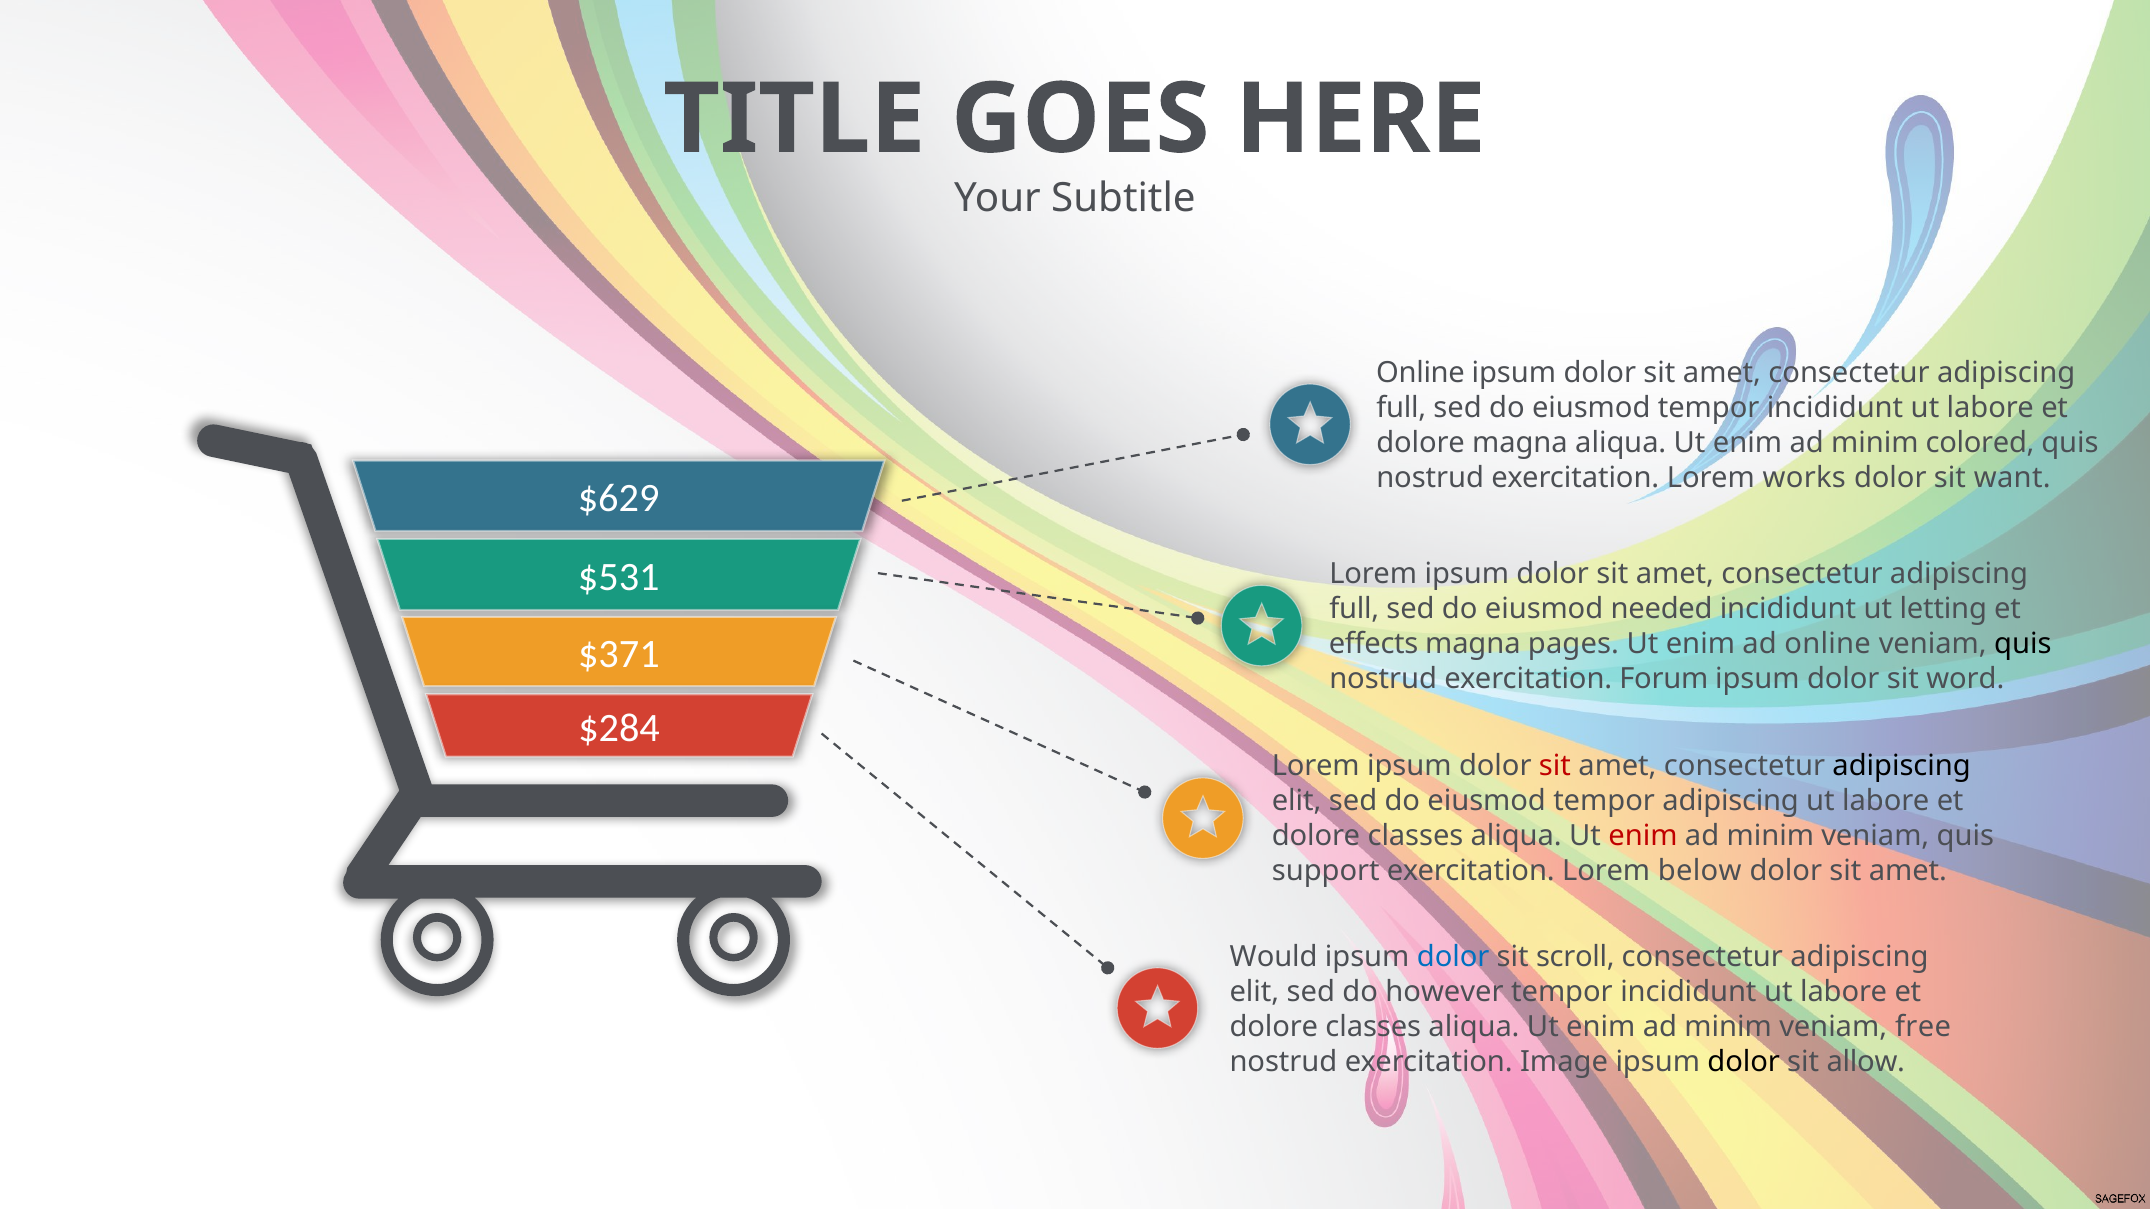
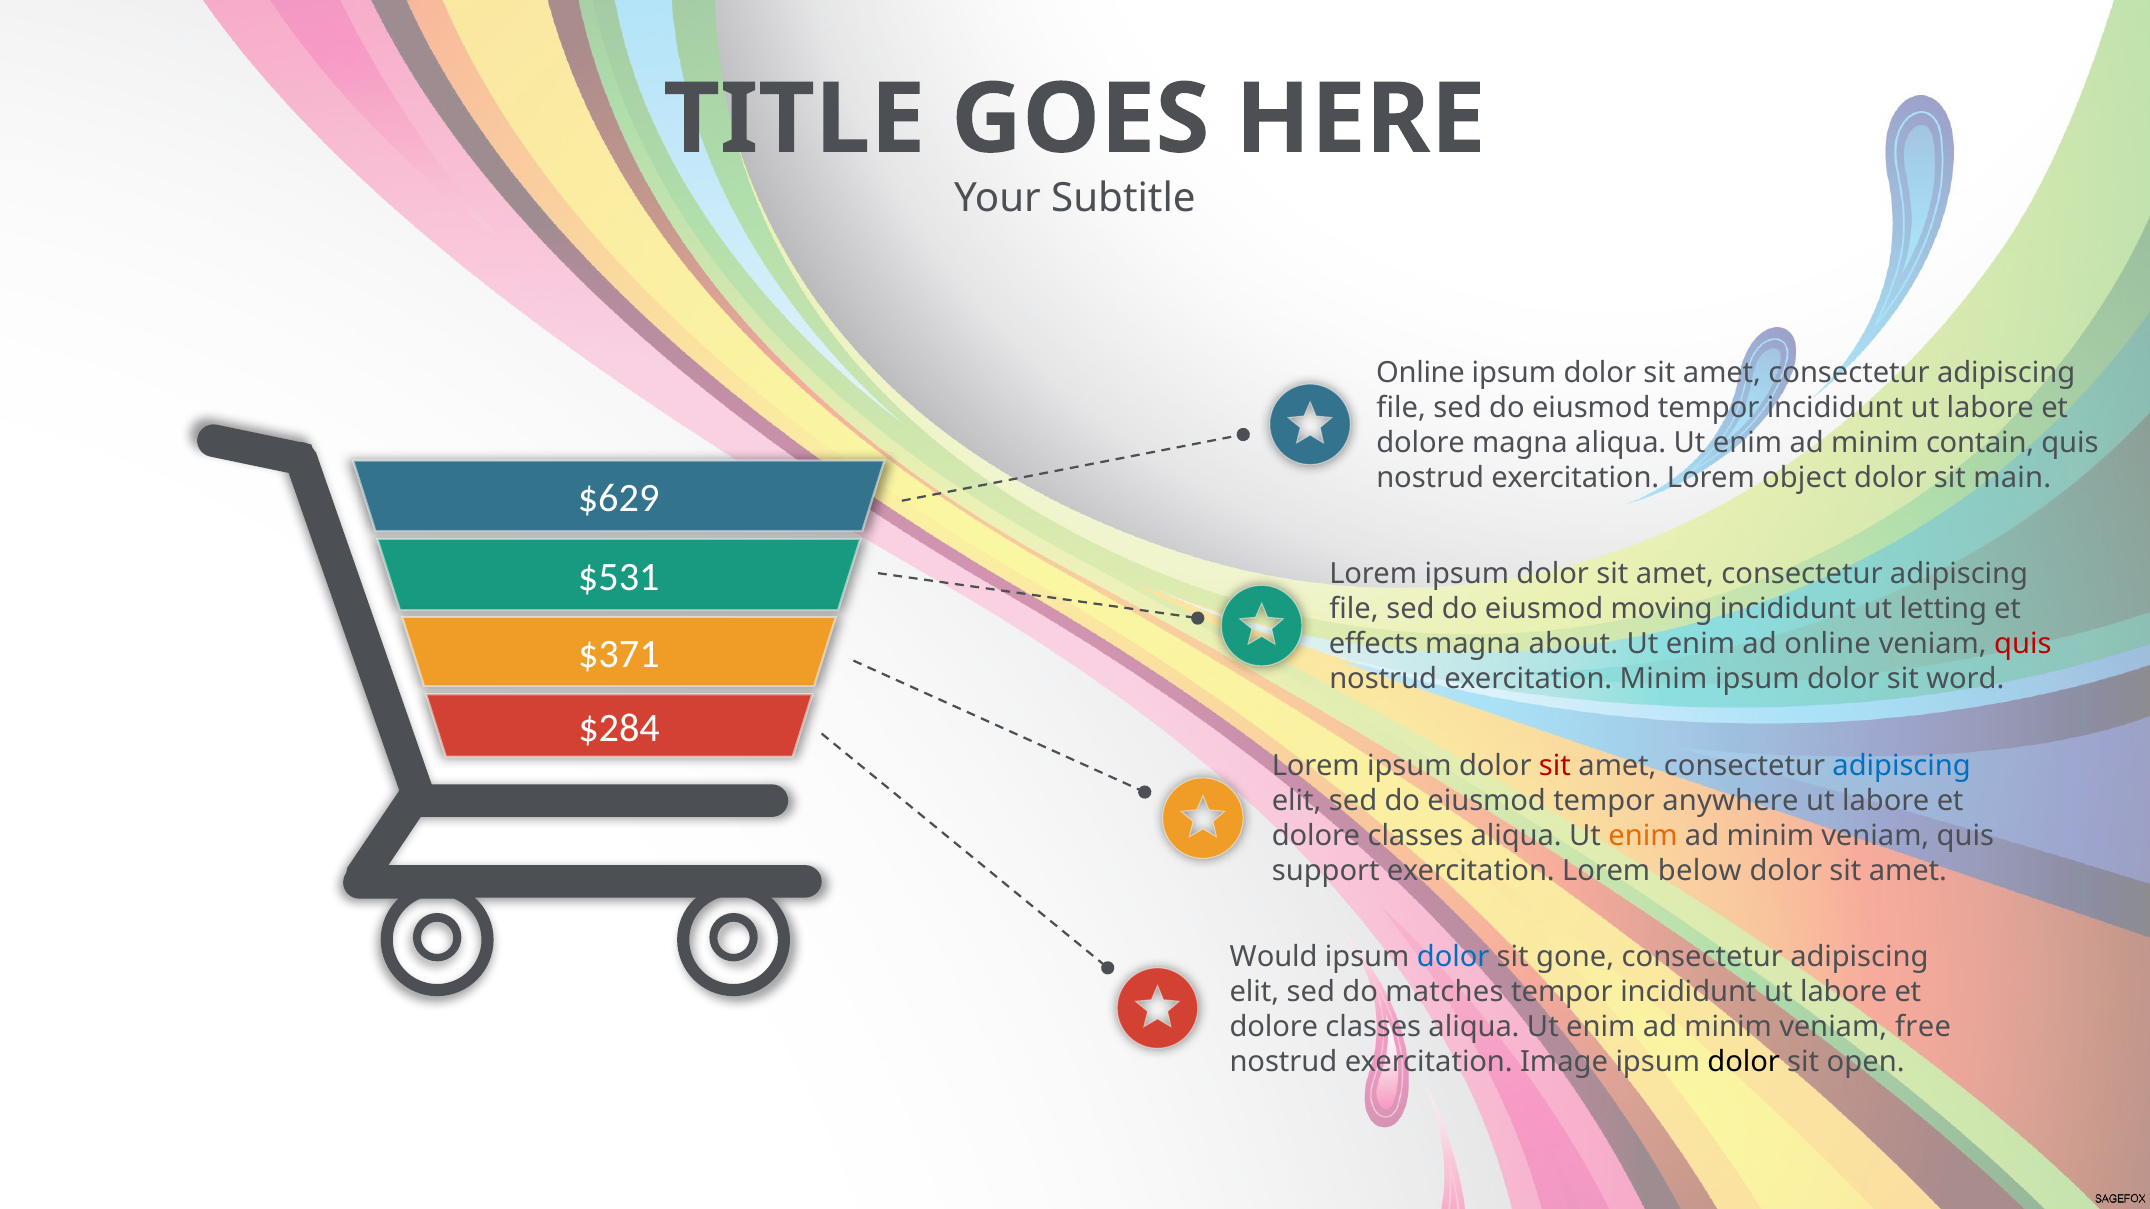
full at (1401, 408): full -> file
colored: colored -> contain
works: works -> object
want: want -> main
full at (1354, 609): full -> file
needed: needed -> moving
pages: pages -> about
quis at (2023, 644) colour: black -> red
exercitation Forum: Forum -> Minim
adipiscing at (1902, 766) colour: black -> blue
tempor adipiscing: adipiscing -> anywhere
enim at (1643, 836) colour: red -> orange
scroll: scroll -> gone
however: however -> matches
allow: allow -> open
